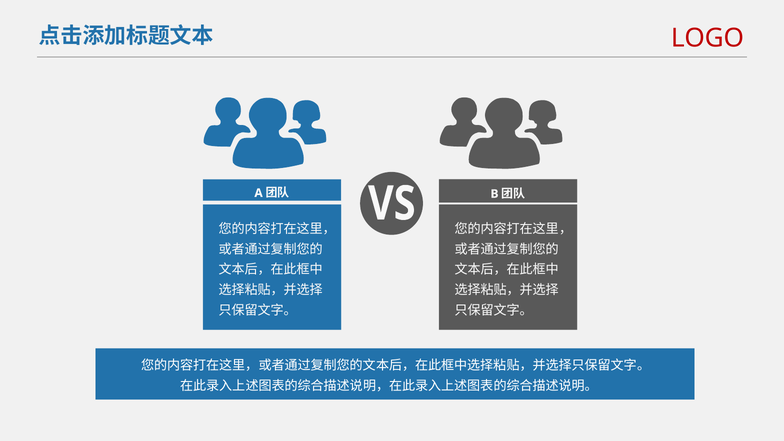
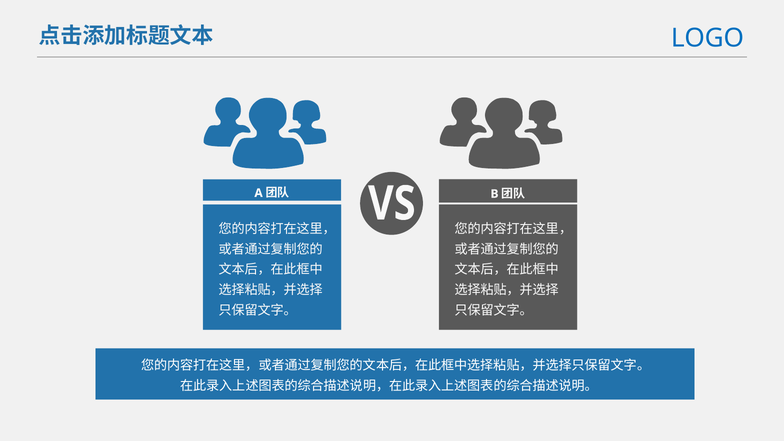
LOGO colour: red -> blue
